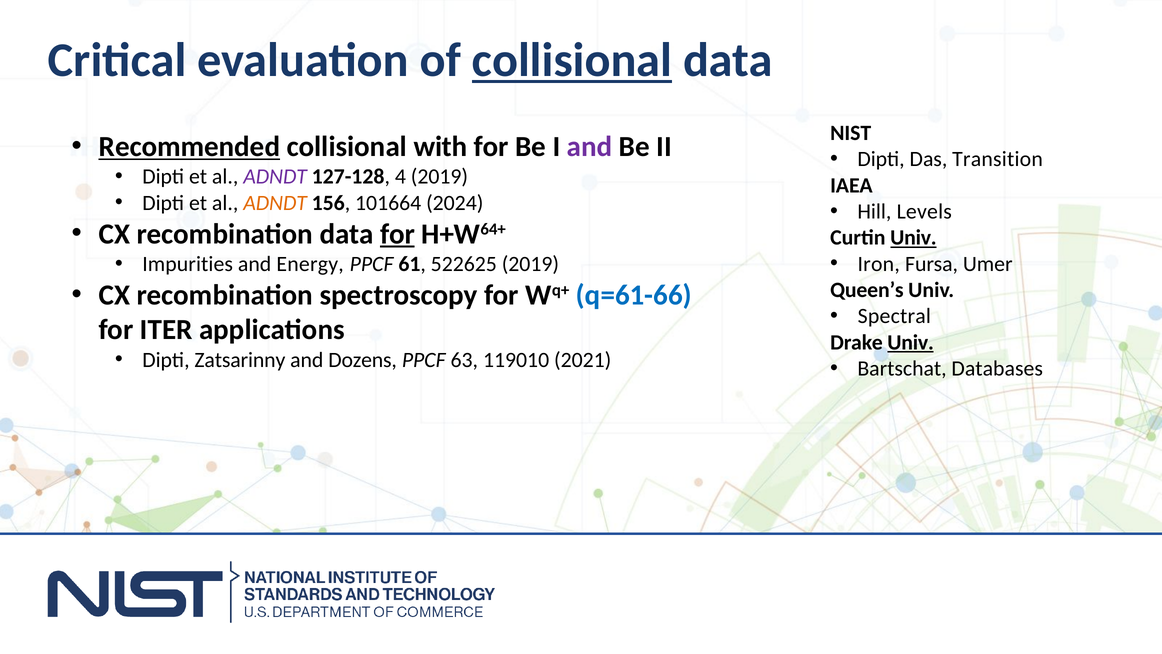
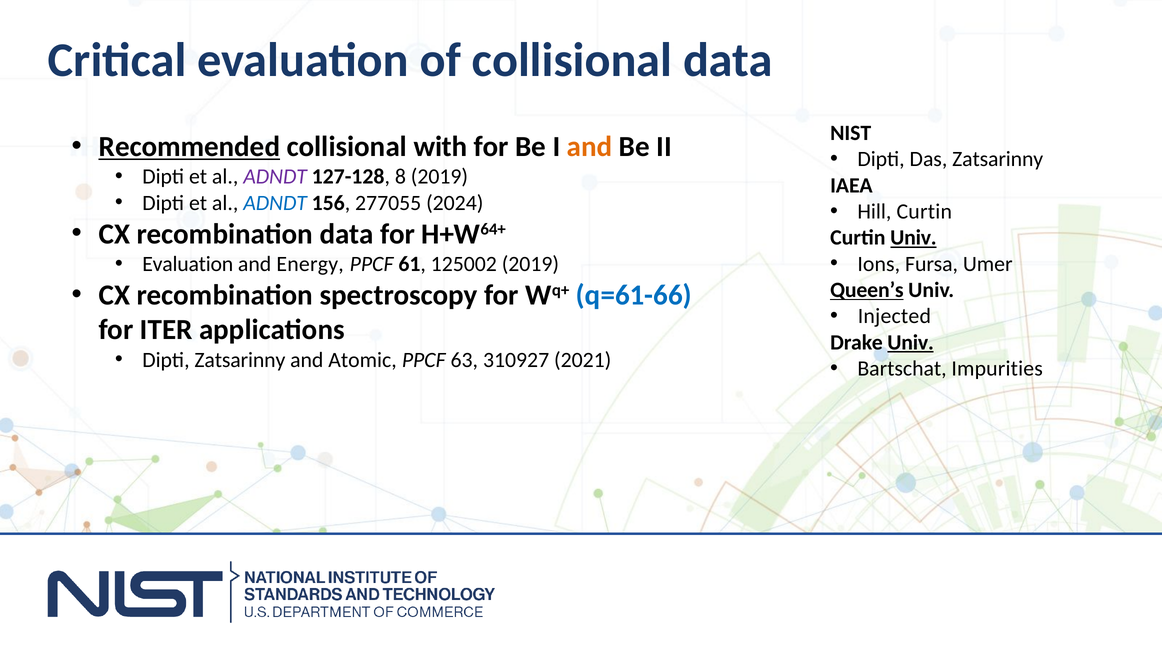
collisional at (572, 60) underline: present -> none
and at (590, 147) colour: purple -> orange
Das Transition: Transition -> Zatsarinny
4: 4 -> 8
ADNDT at (275, 203) colour: orange -> blue
101664: 101664 -> 277055
Hill Levels: Levels -> Curtin
for at (397, 234) underline: present -> none
Impurities at (188, 264): Impurities -> Evaluation
522625: 522625 -> 125002
Iron: Iron -> Ions
Queen’s underline: none -> present
Spectral: Spectral -> Injected
Dozens: Dozens -> Atomic
119010: 119010 -> 310927
Databases: Databases -> Impurities
